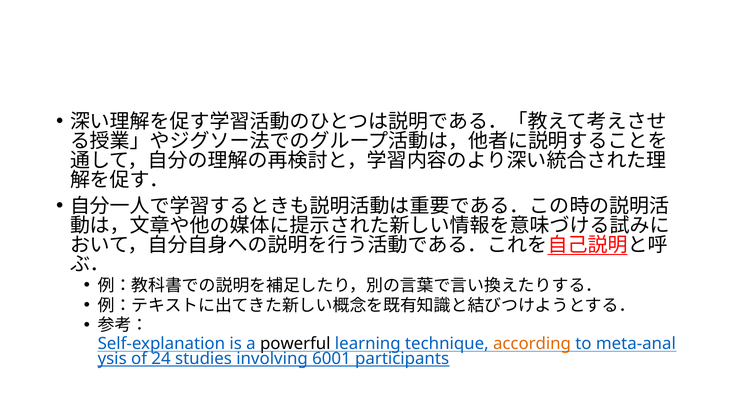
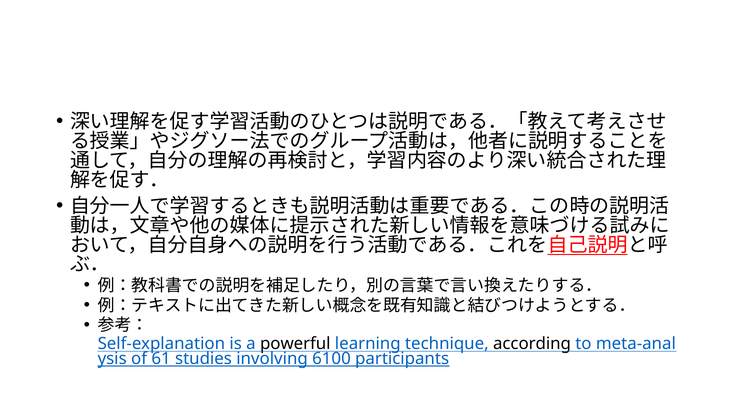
according colour: orange -> black
24: 24 -> 61
6001: 6001 -> 6100
